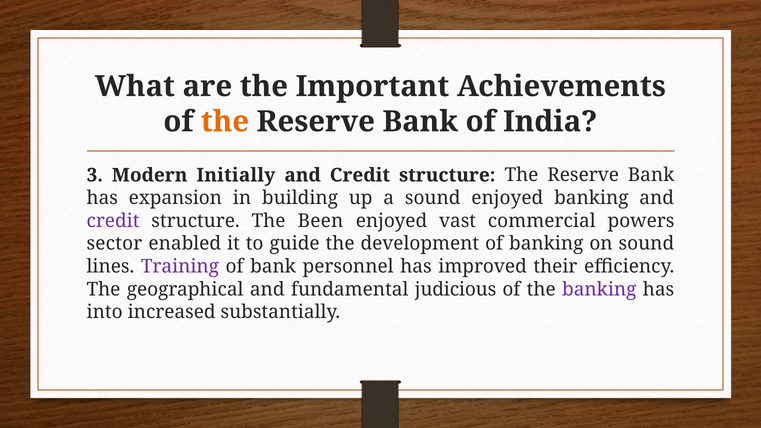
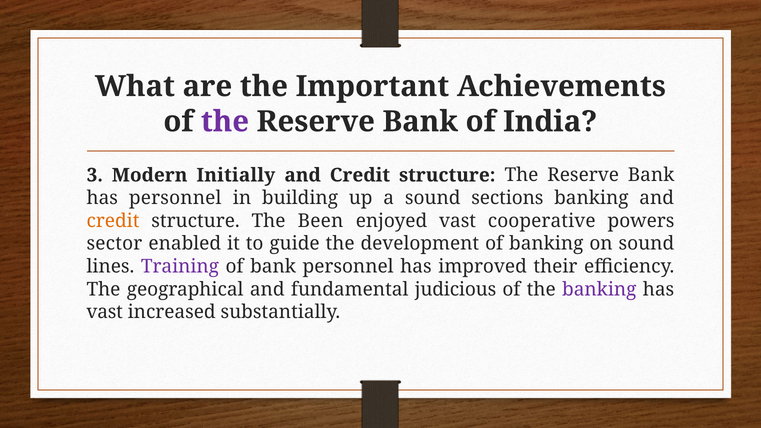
the at (225, 122) colour: orange -> purple
has expansion: expansion -> personnel
sound enjoyed: enjoyed -> sections
credit at (113, 221) colour: purple -> orange
commercial: commercial -> cooperative
into at (105, 312): into -> vast
